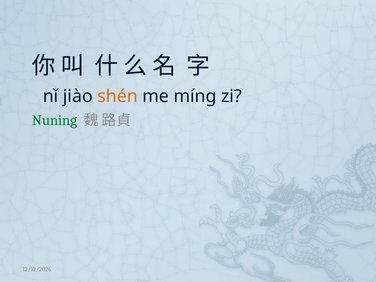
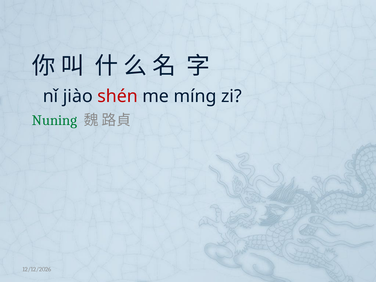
shén colour: orange -> red
